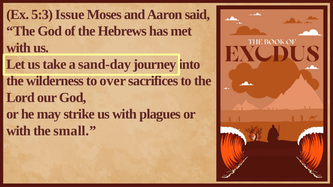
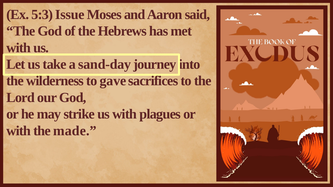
over: over -> gave
small: small -> made
